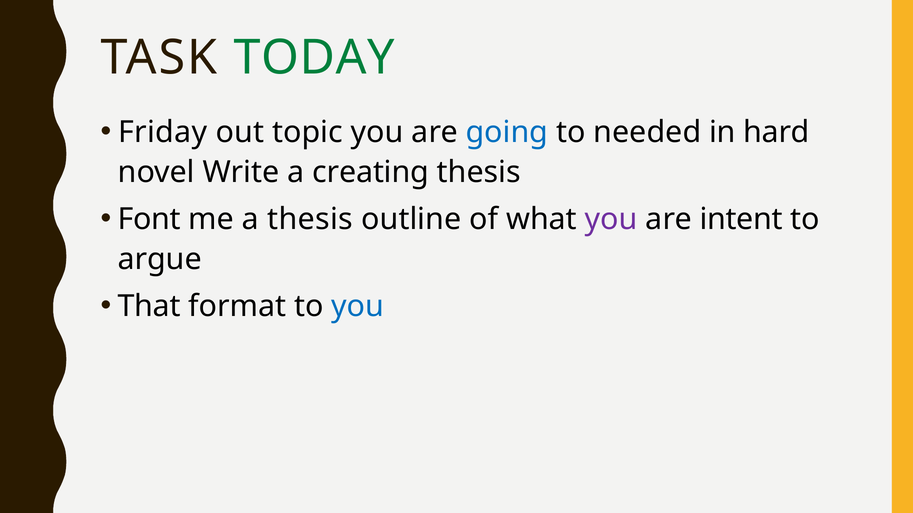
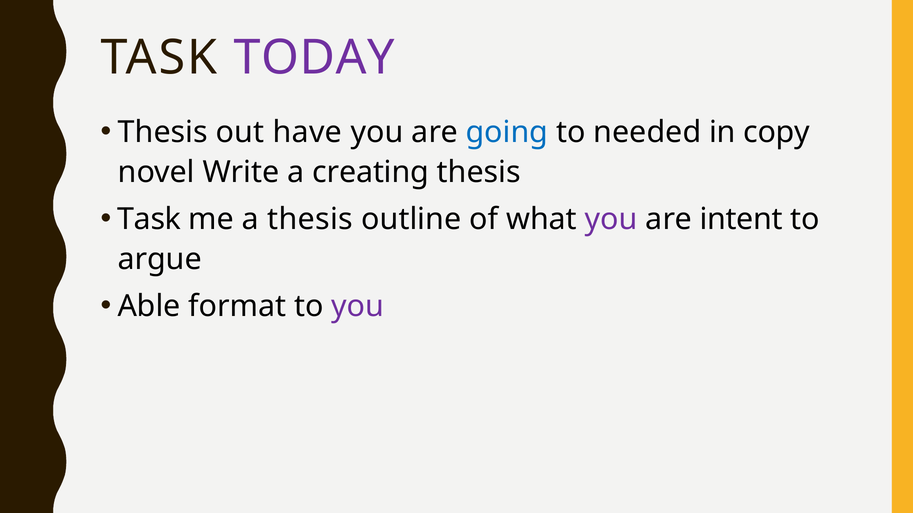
TODAY colour: green -> purple
Friday at (163, 132): Friday -> Thesis
topic: topic -> have
hard: hard -> copy
Font at (149, 219): Font -> Task
That: That -> Able
you at (358, 306) colour: blue -> purple
